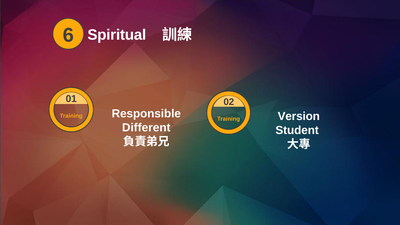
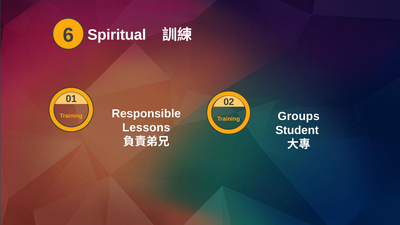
Version: Version -> Groups
Different: Different -> Lessons
